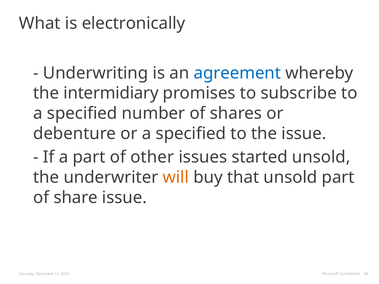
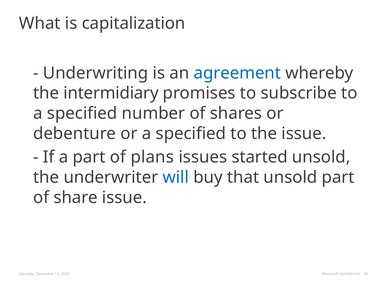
electronically: electronically -> capitalization
other: other -> plans
will colour: orange -> blue
